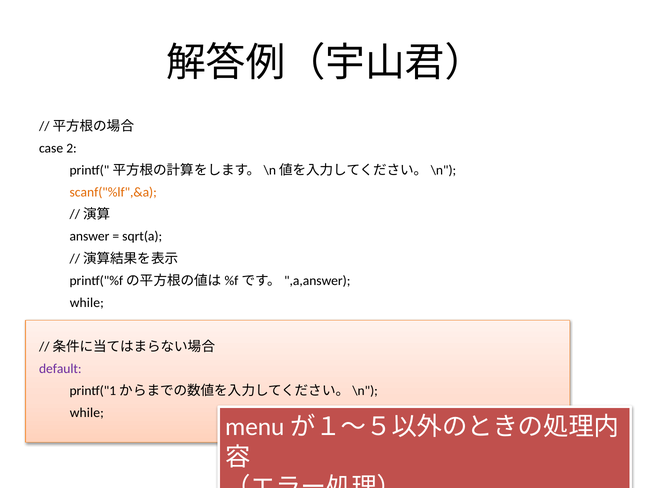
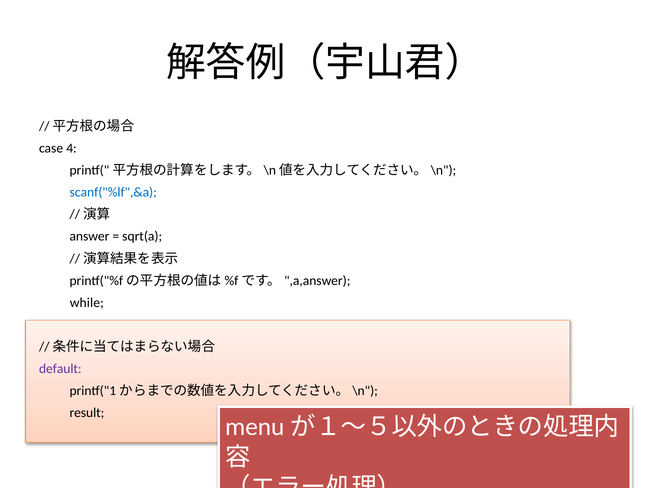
2: 2 -> 4
scanf("%lf",&a colour: orange -> blue
while at (87, 413): while -> result
